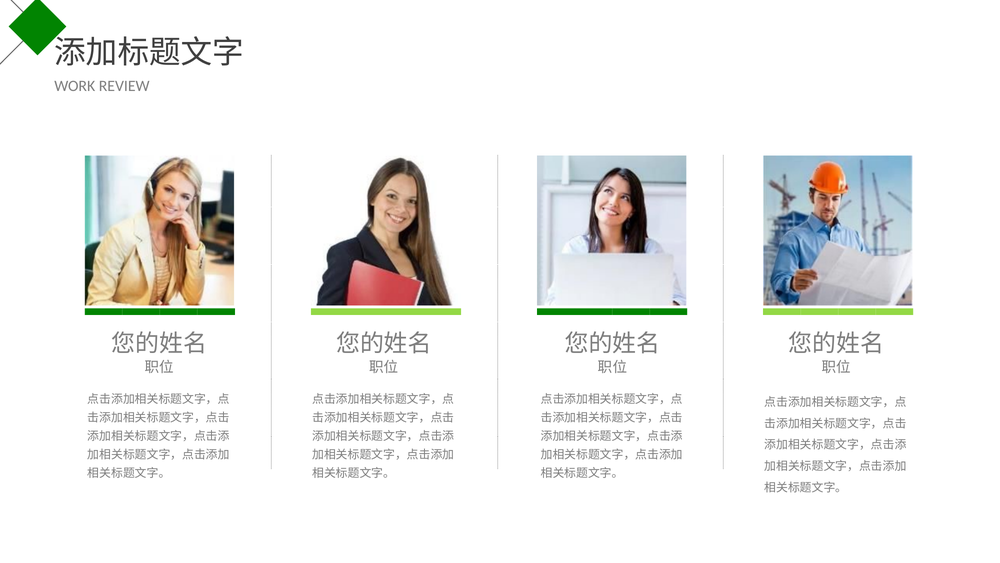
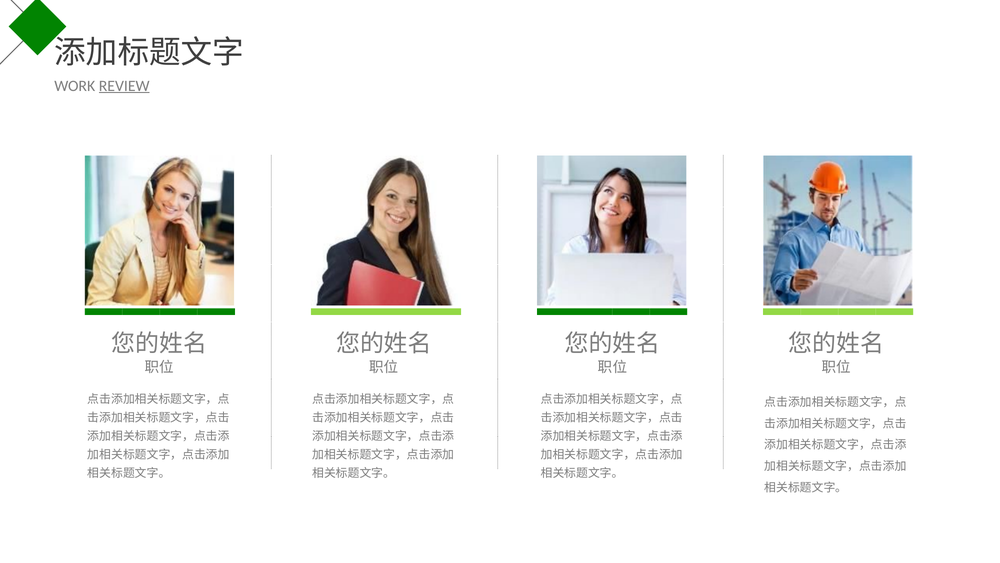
REVIEW underline: none -> present
